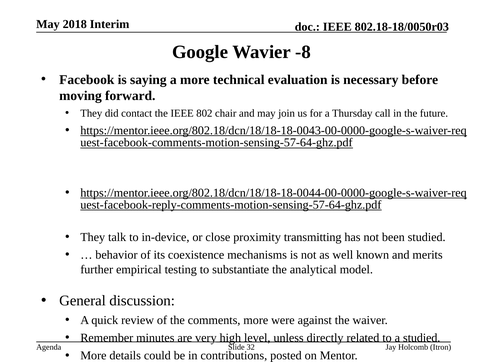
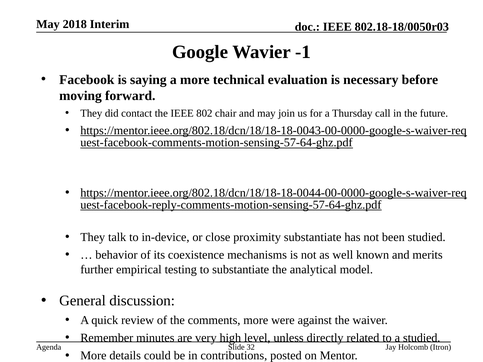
-8: -8 -> -1
proximity transmitting: transmitting -> substantiate
